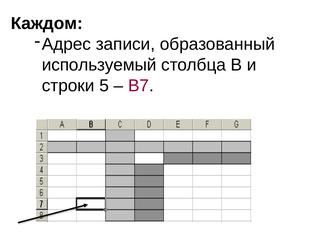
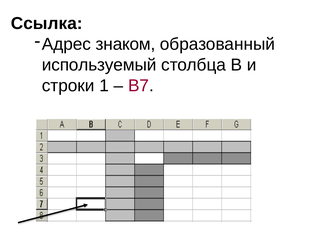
Каждом: Каждом -> Ссылка
записи: записи -> знаком
5: 5 -> 1
